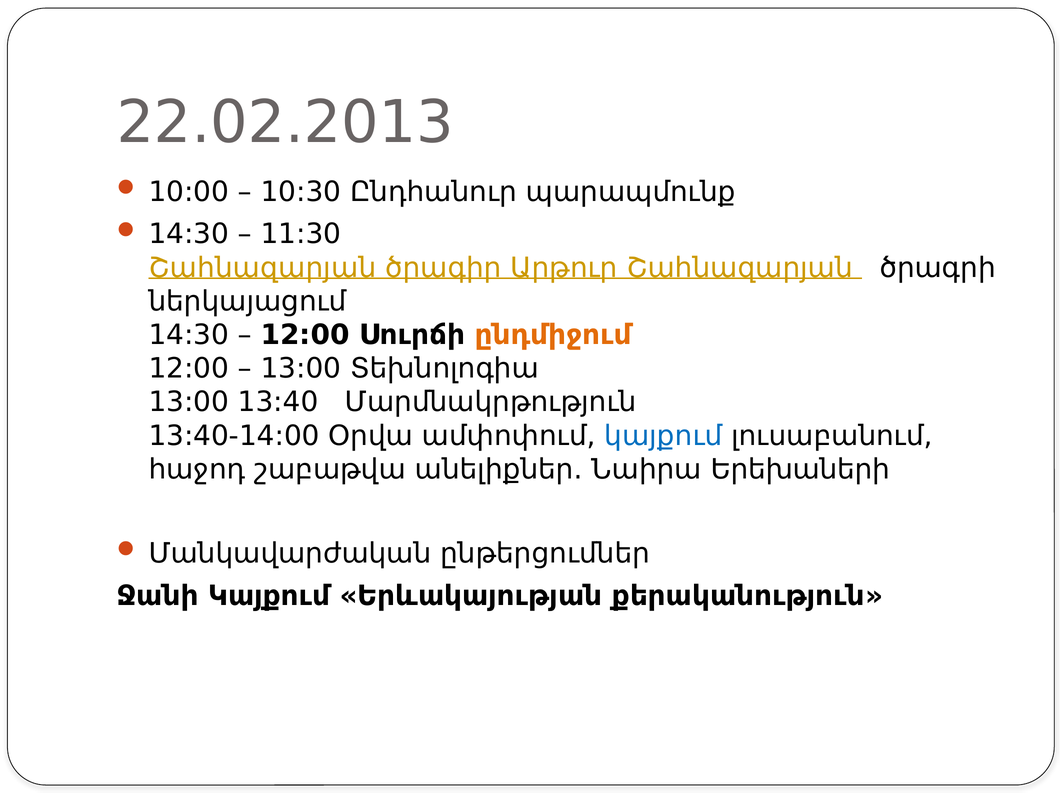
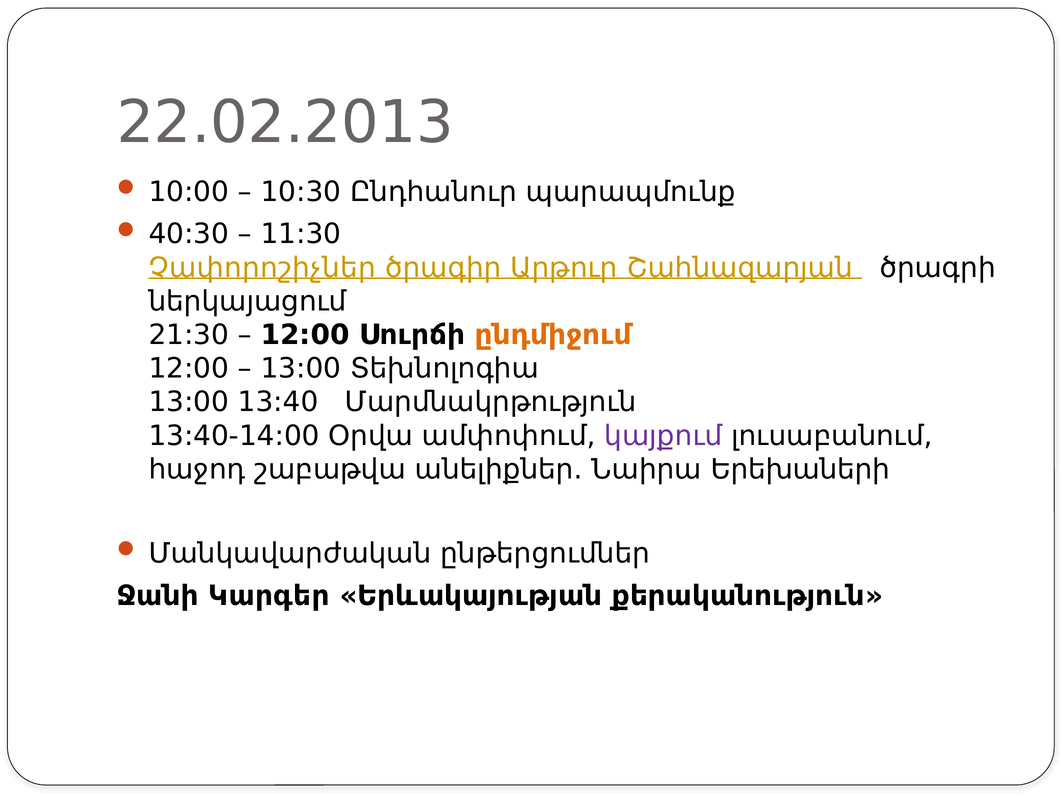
14:30 at (189, 234): 14:30 -> 40:30
Շահնազարյան at (262, 268): Շահնազարյան -> Չափորոշիչներ
14:30 at (189, 335): 14:30 -> 21:30
կայքում at (663, 436) colour: blue -> purple
Ջանի Կայքում: Կայքում -> Կարգեր
